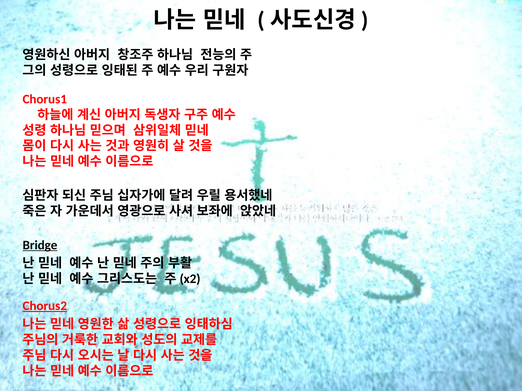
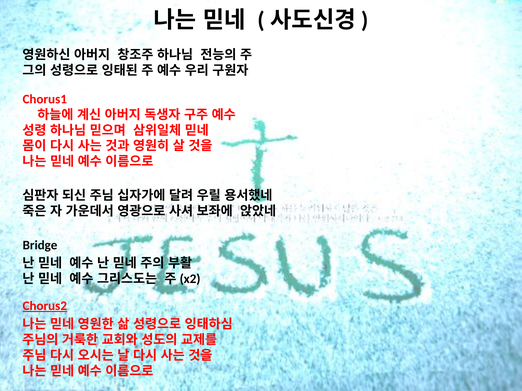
Bridge underline: present -> none
